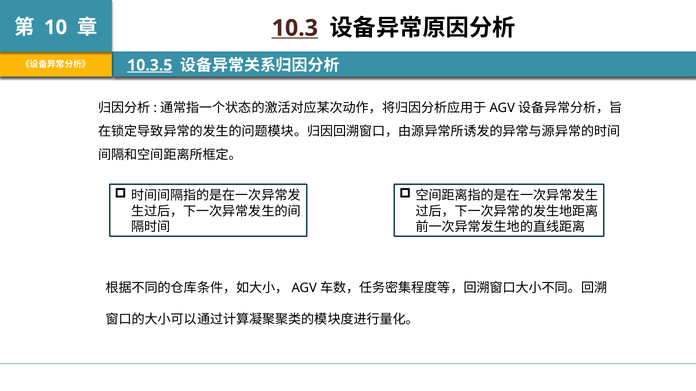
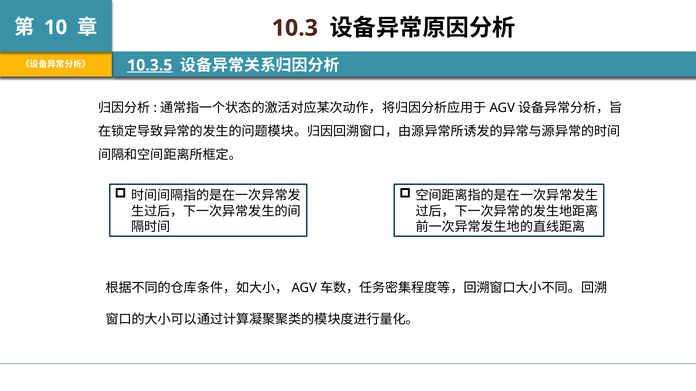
10.3 underline: present -> none
